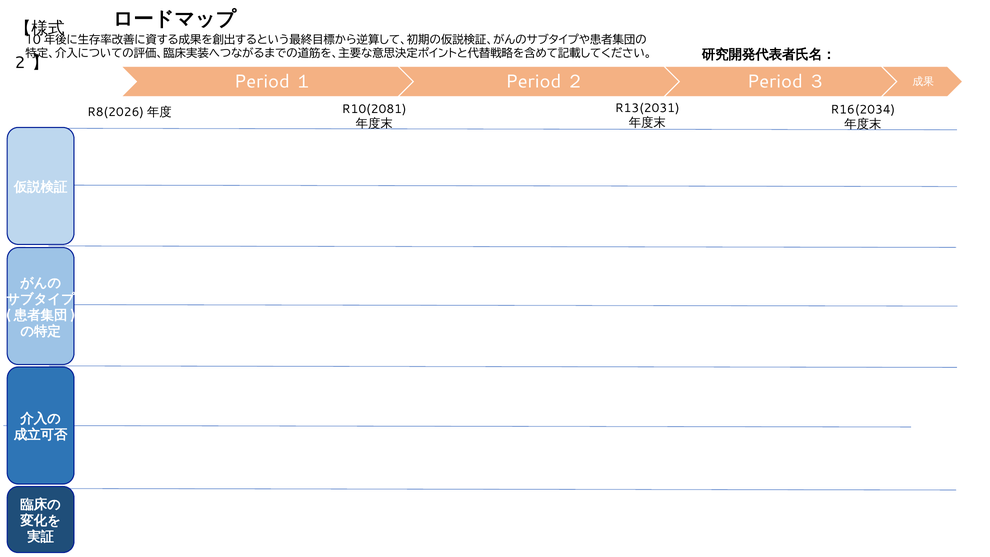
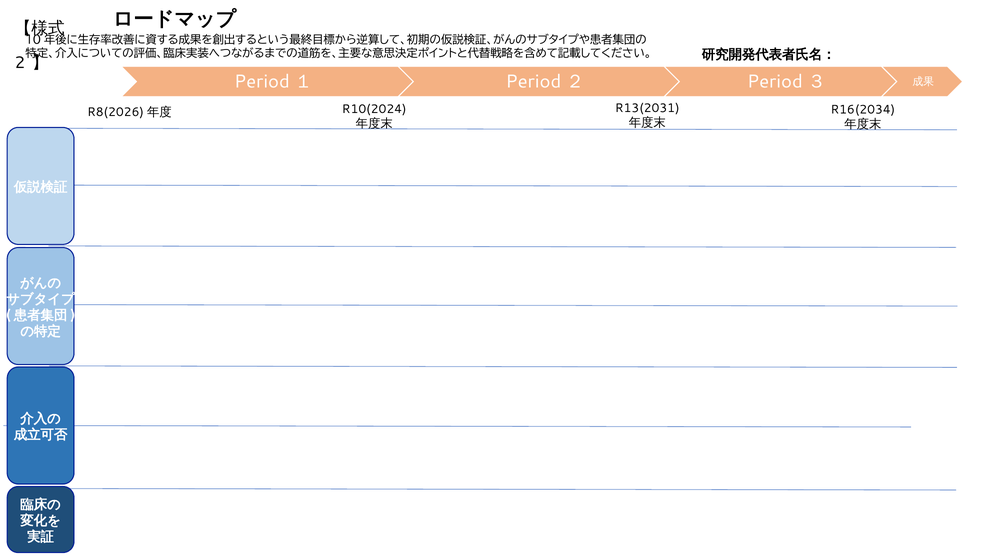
R10(2081: R10(2081 -> R10(2024
